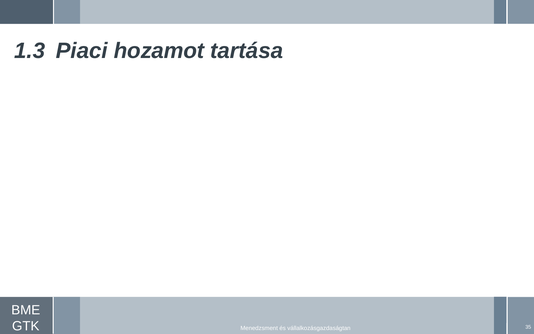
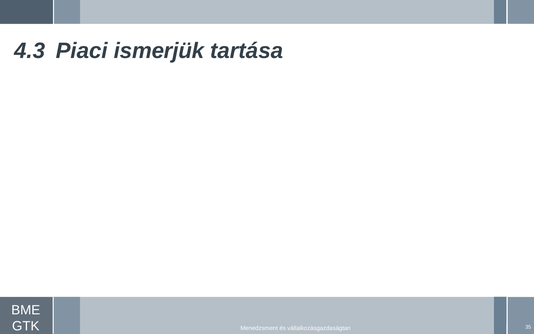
1.3: 1.3 -> 4.3
hozamot: hozamot -> ismerjük
